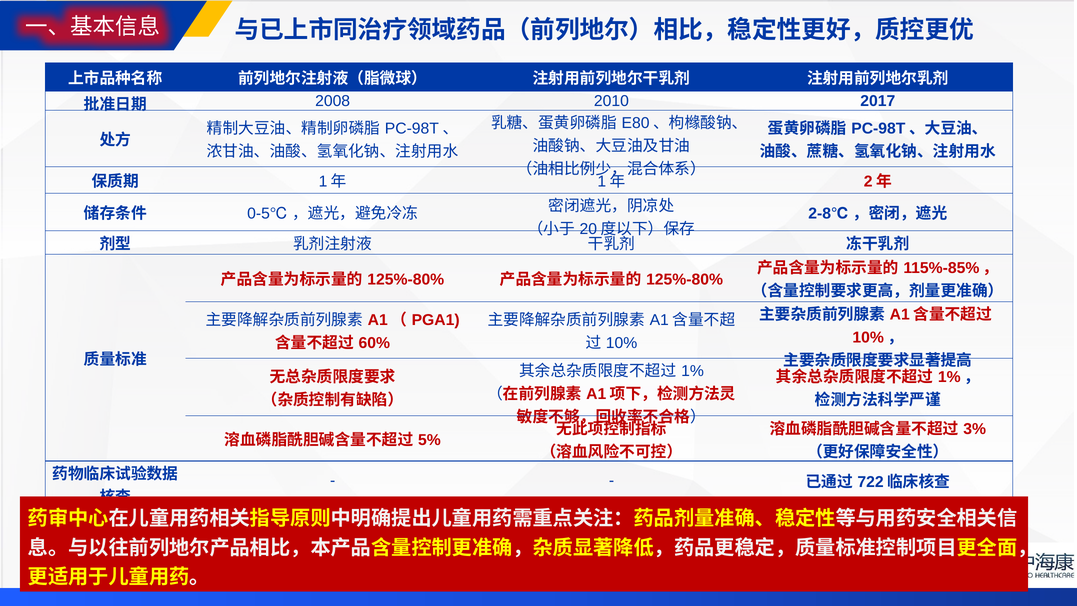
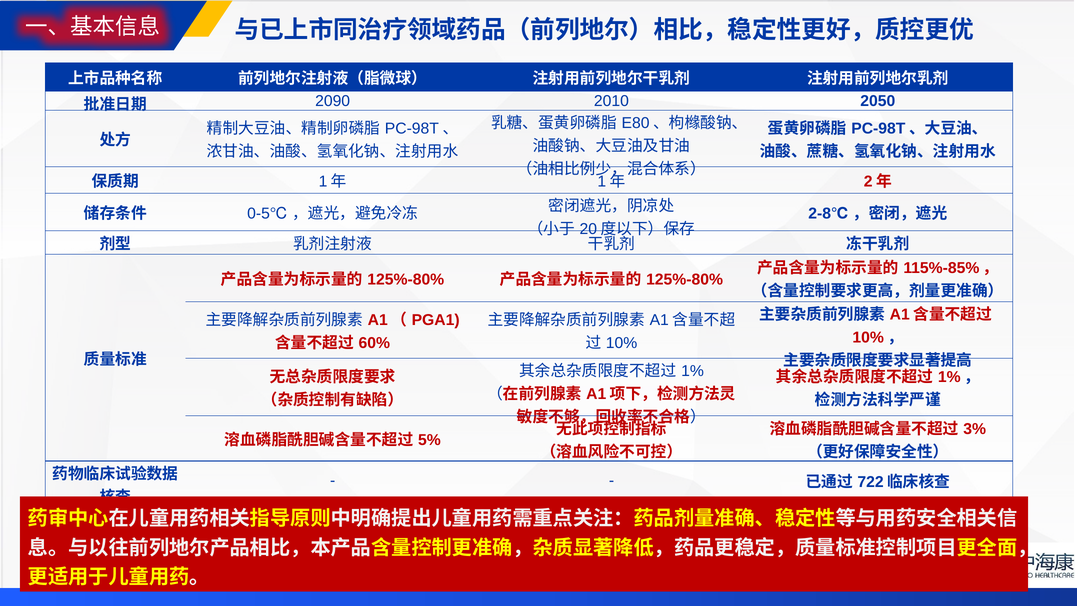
2008: 2008 -> 2090
2017: 2017 -> 2050
